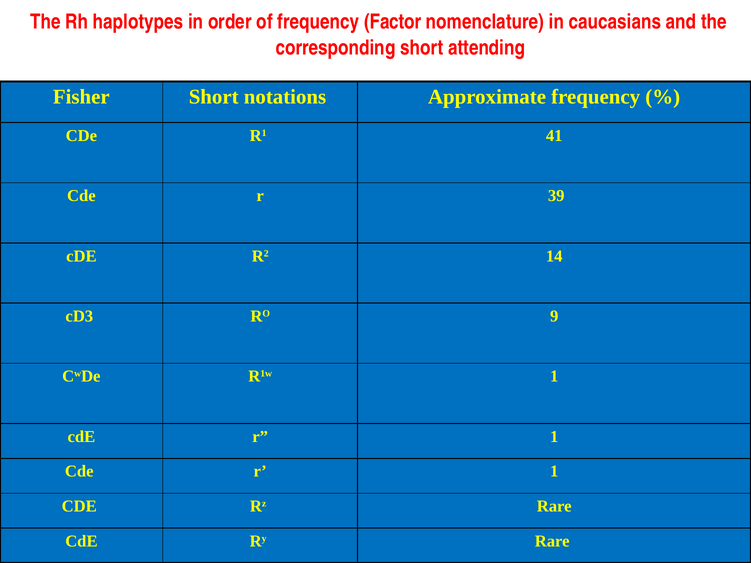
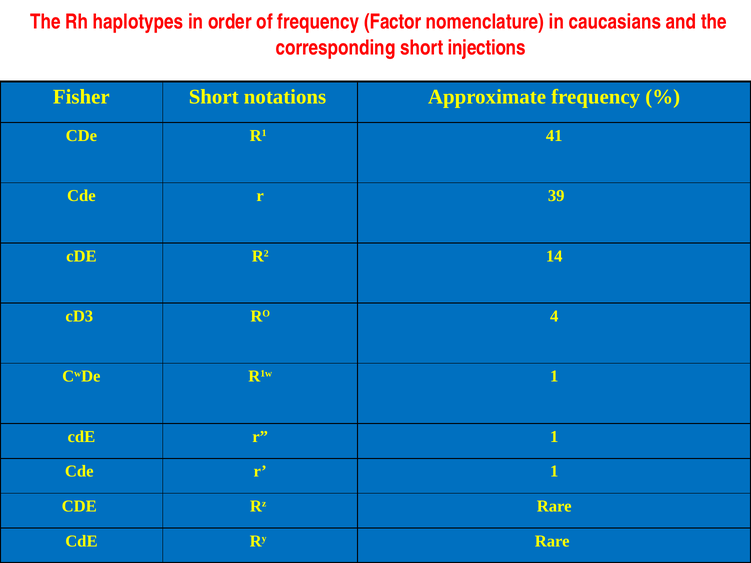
attending: attending -> injections
9: 9 -> 4
